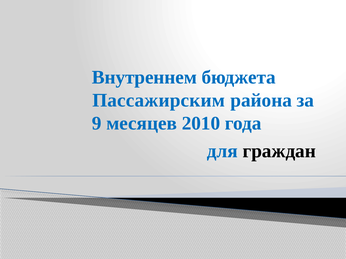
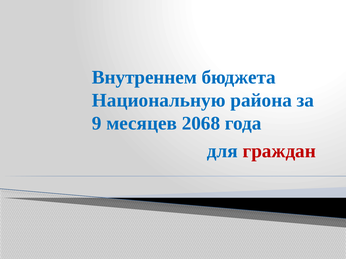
Пассажирским: Пассажирским -> Национальную
2010: 2010 -> 2068
граждан colour: black -> red
